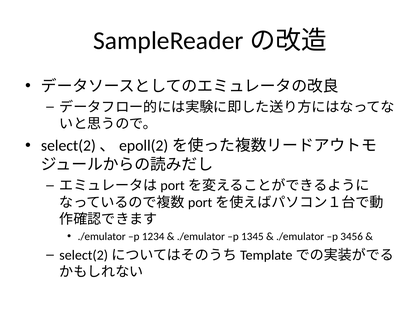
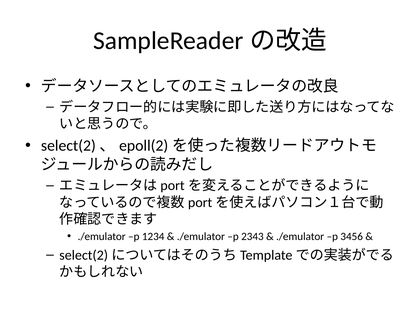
1345: 1345 -> 2343
